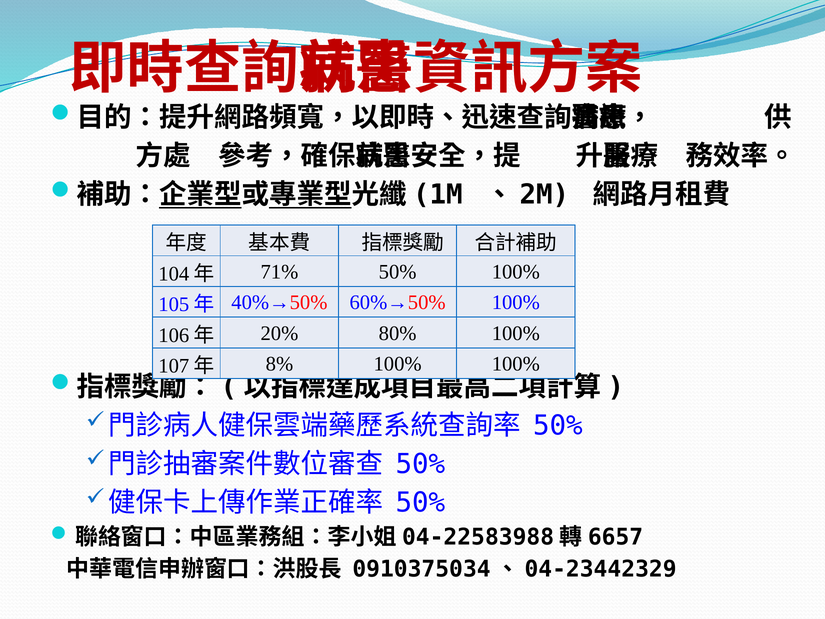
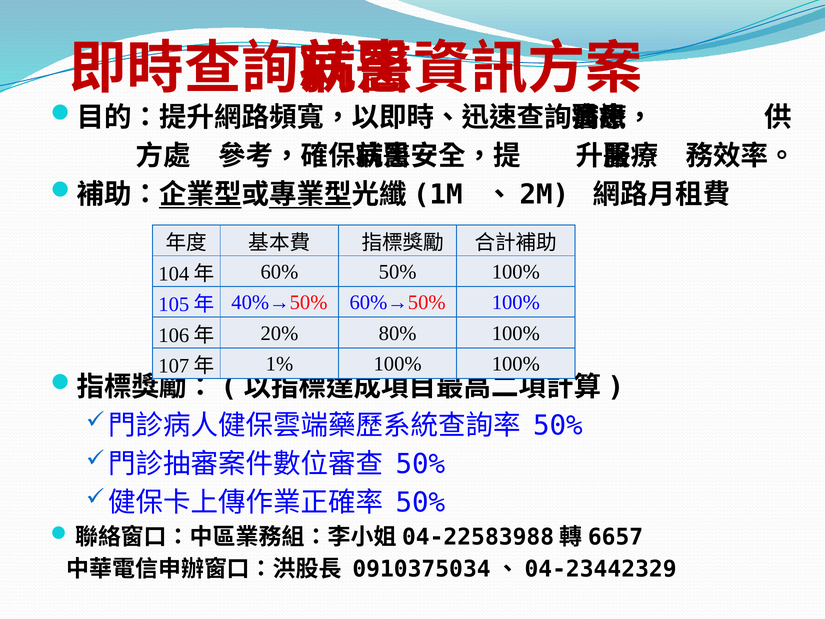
71%: 71% -> 60%
8%: 8% -> 1%
